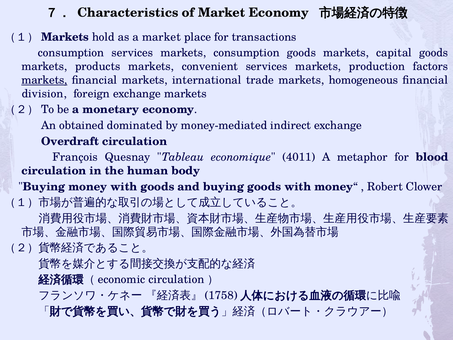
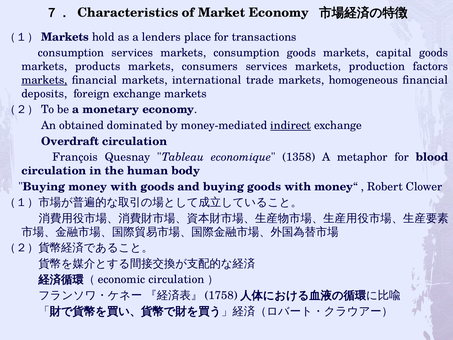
a market: market -> lenders
convenient: convenient -> consumers
division: division -> deposits
indirect underline: none -> present
4011: 4011 -> 1358
